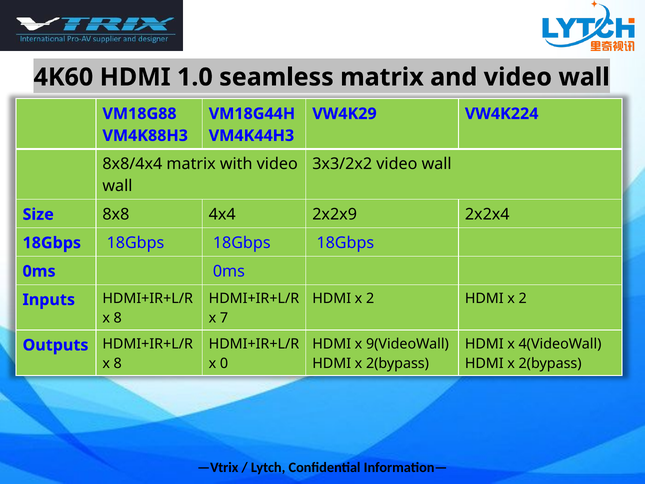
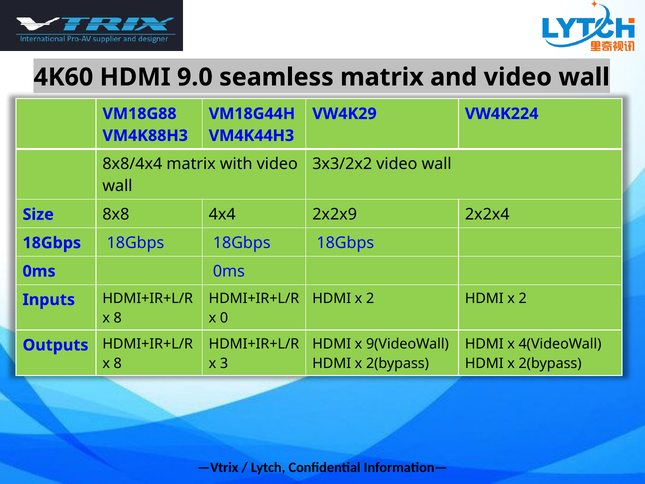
1.0: 1.0 -> 9.0
7: 7 -> 0
0: 0 -> 3
